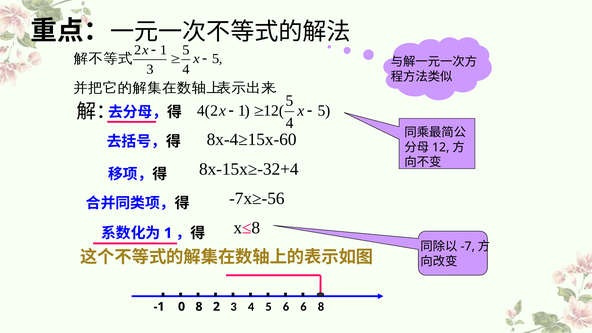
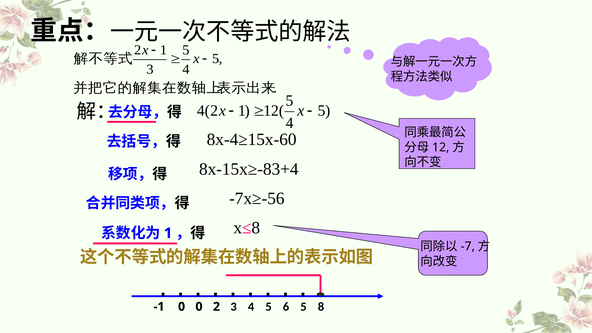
8x-15x≥-32+4: 8x-15x≥-32+4 -> 8x-15x≥-83+4
0 8: 8 -> 0
6 6: 6 -> 5
